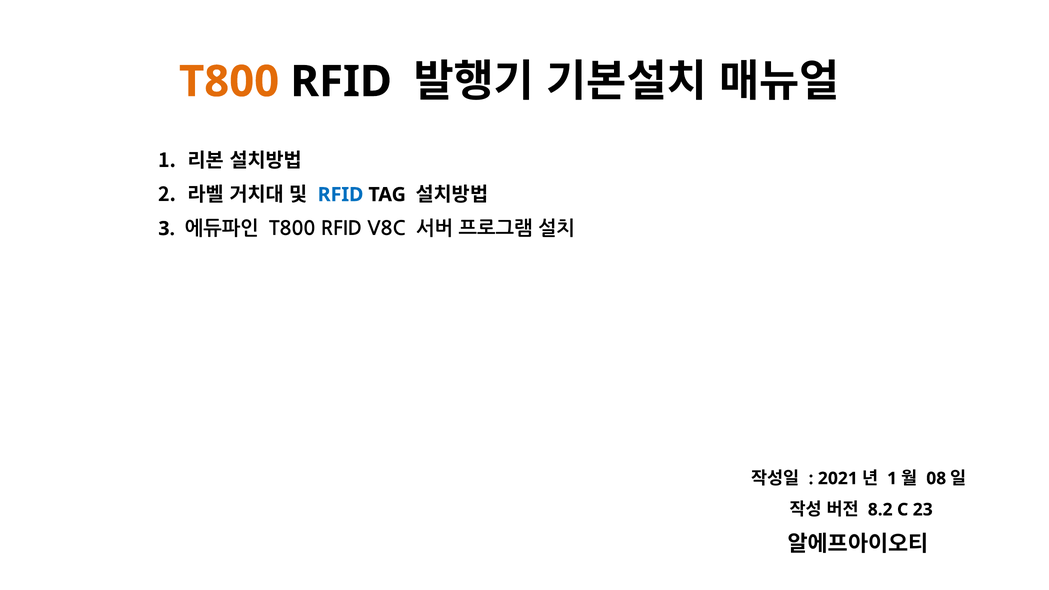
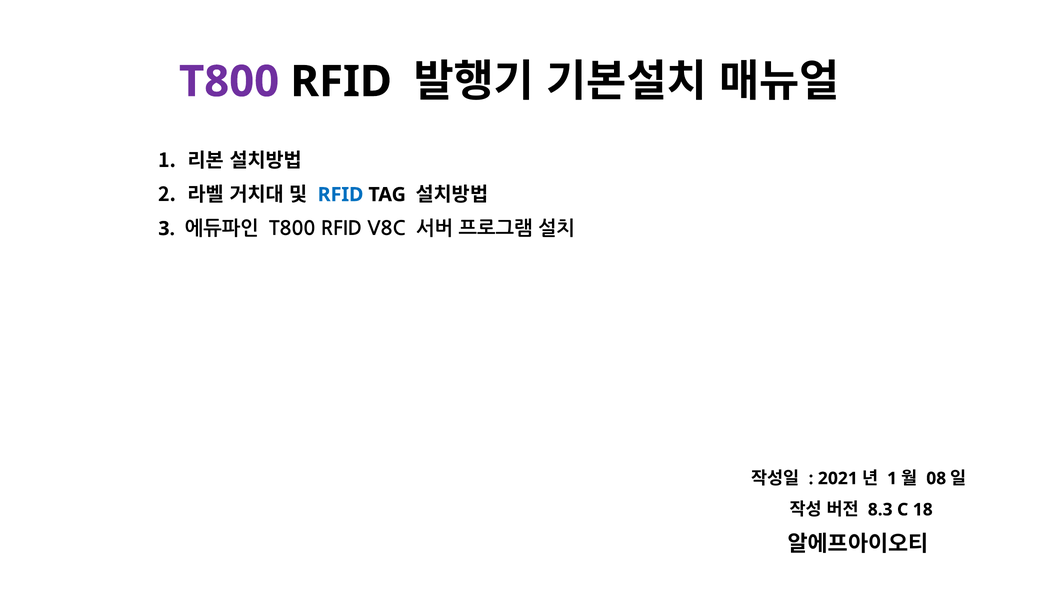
T800 at (229, 82) colour: orange -> purple
8.2: 8.2 -> 8.3
23: 23 -> 18
